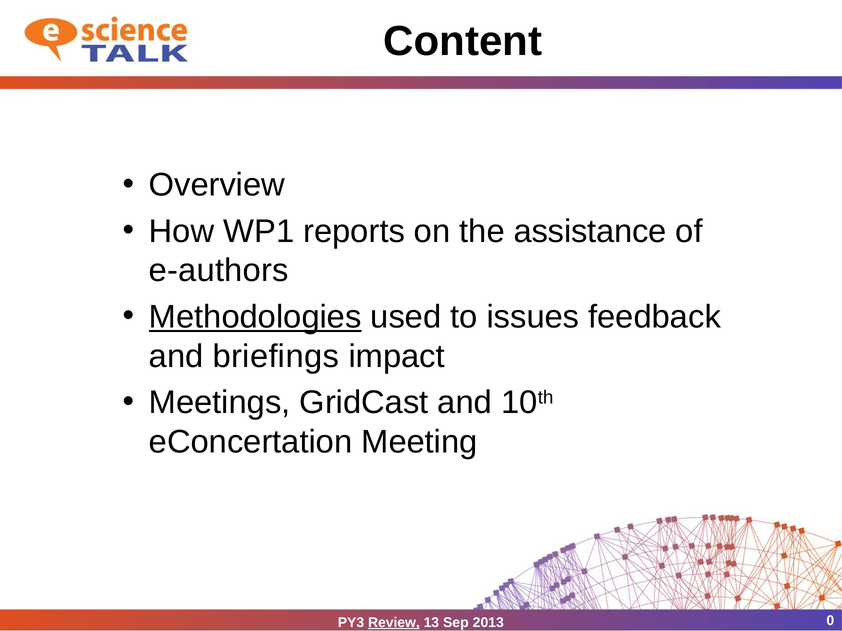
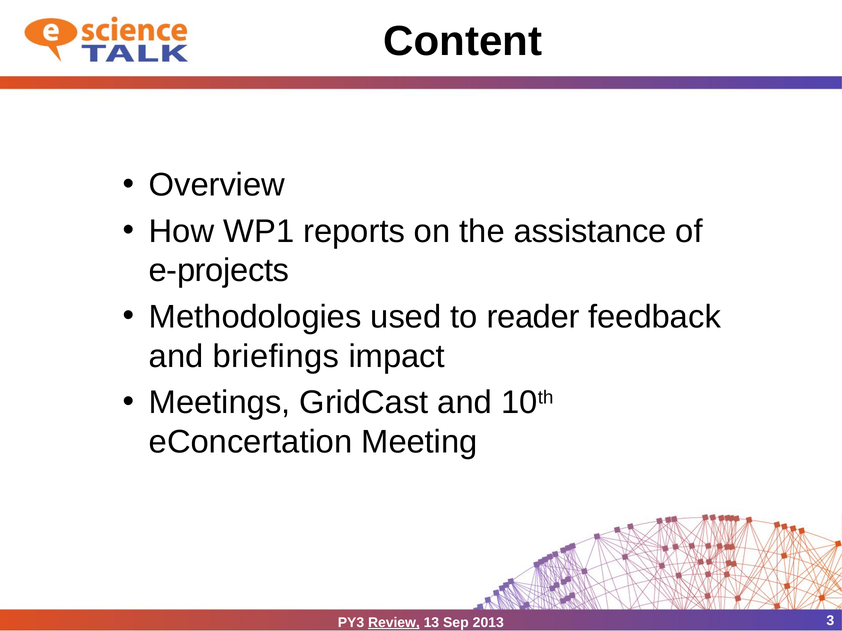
e-authors: e-authors -> e-projects
Methodologies underline: present -> none
issues: issues -> reader
0: 0 -> 3
